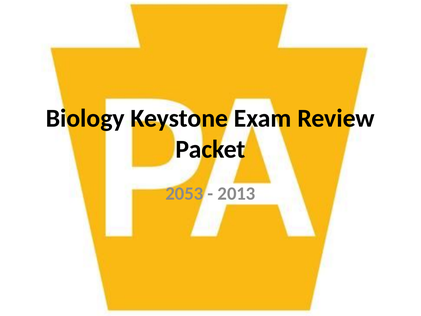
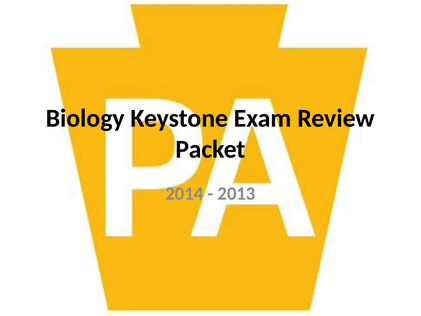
2053: 2053 -> 2014
